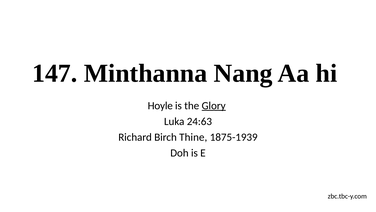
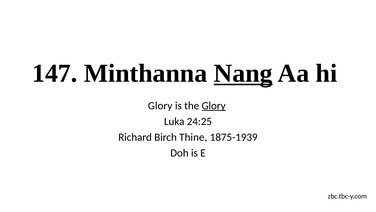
Nang underline: none -> present
Hoyle at (160, 105): Hoyle -> Glory
24:63: 24:63 -> 24:25
